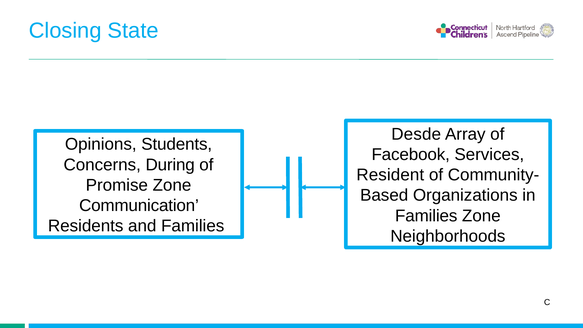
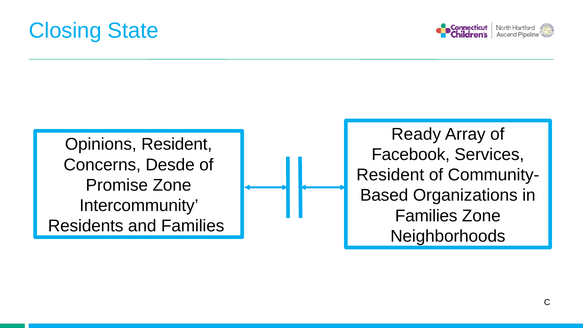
Desde: Desde -> Ready
Opinions Students: Students -> Resident
During: During -> Desde
Communication: Communication -> Intercommunity
